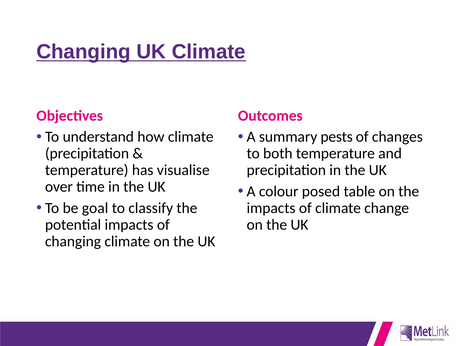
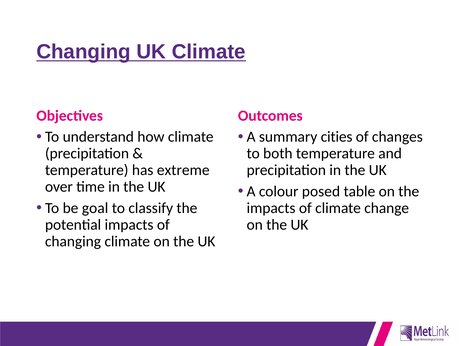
pests: pests -> cities
visualise: visualise -> extreme
